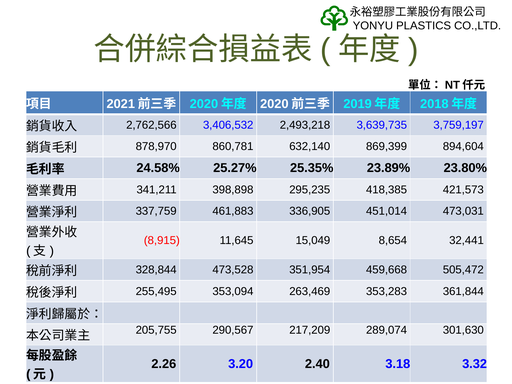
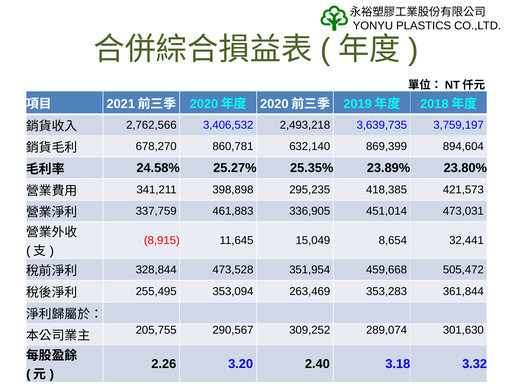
878,970: 878,970 -> 678,270
217,209: 217,209 -> 309,252
